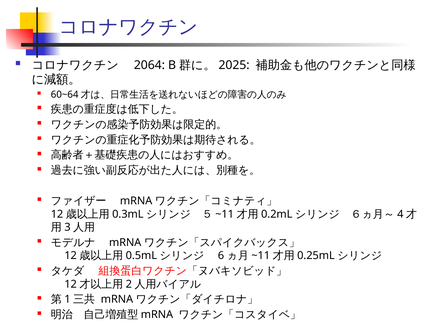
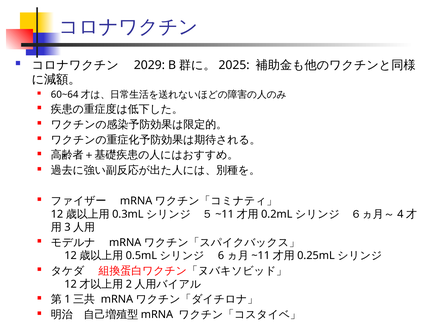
2064: 2064 -> 2029
